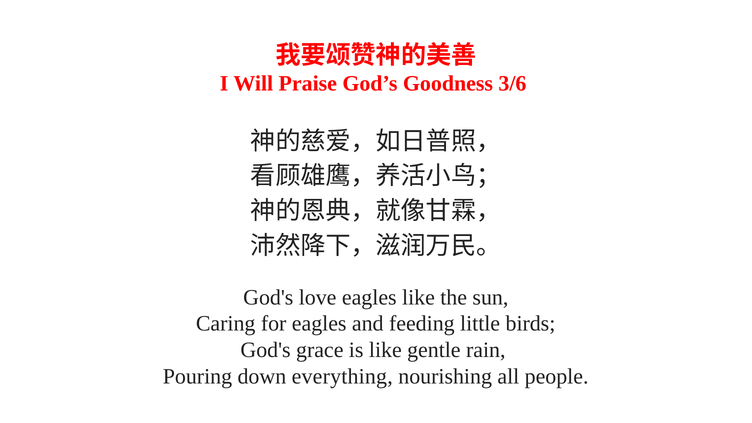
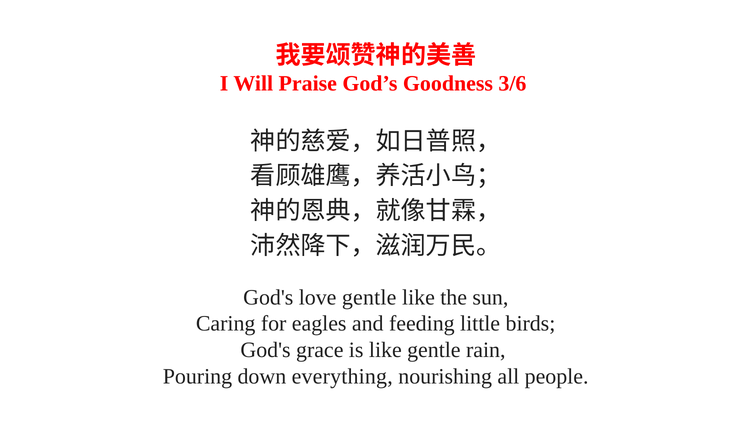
love eagles: eagles -> gentle
